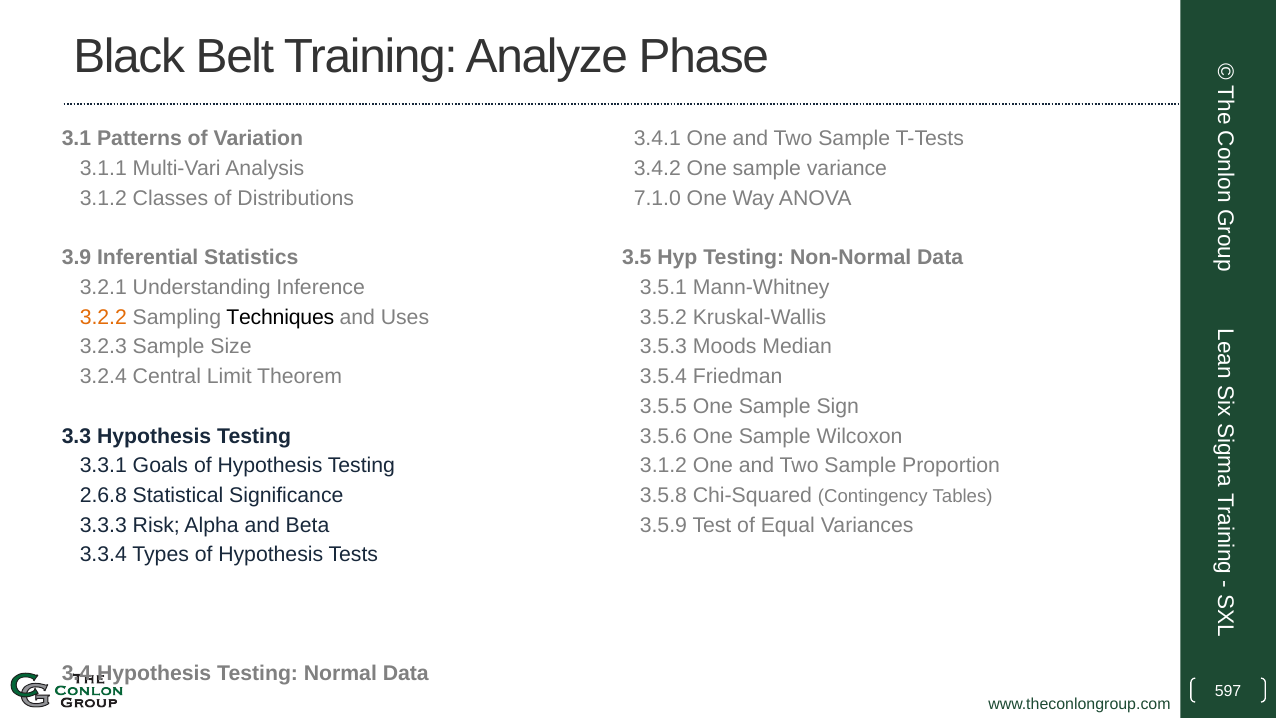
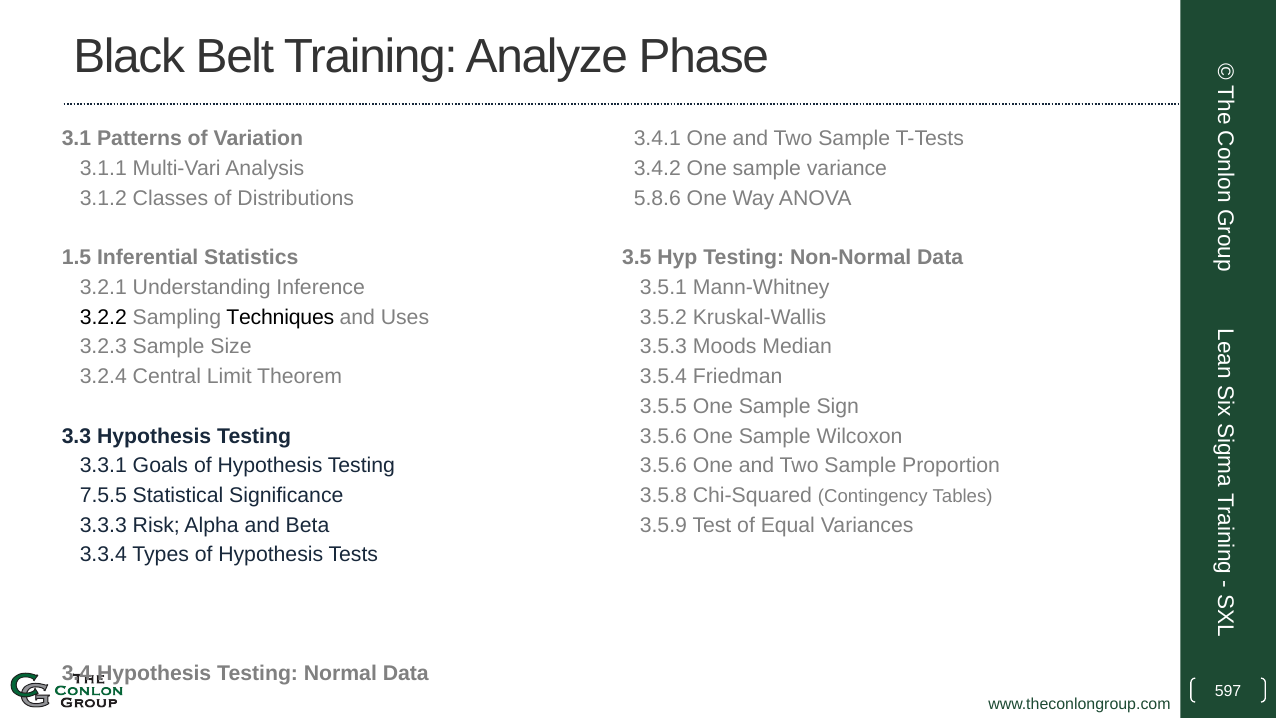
7.1.0: 7.1.0 -> 5.8.6
3.9: 3.9 -> 1.5
3.2.2 colour: orange -> black
3.1.2 at (664, 466): 3.1.2 -> 3.5.6
2.6.8: 2.6.8 -> 7.5.5
